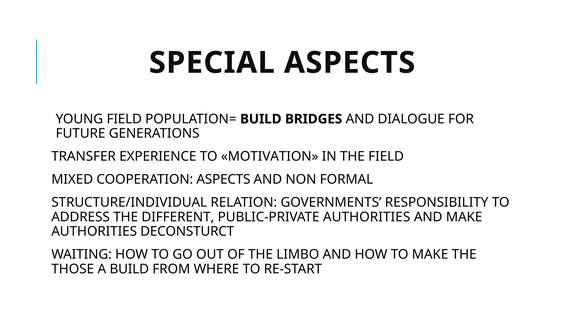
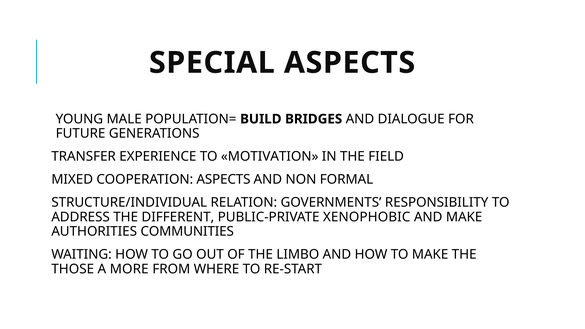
YOUNG FIELD: FIELD -> MALE
PUBLIC-PRIVATE AUTHORITIES: AUTHORITIES -> XENOPHOBIC
DECONSTURCT: DECONSTURCT -> COMMUNITIES
A BUILD: BUILD -> MORE
